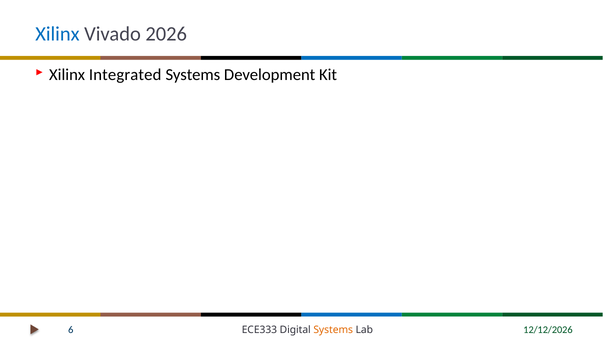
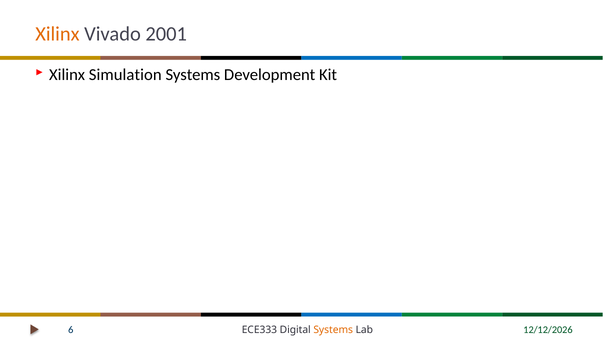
Xilinx at (57, 34) colour: blue -> orange
2026: 2026 -> 2001
Integrated: Integrated -> Simulation
